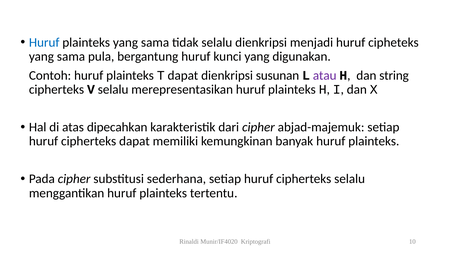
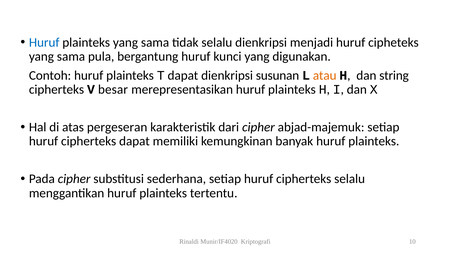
atau colour: purple -> orange
V selalu: selalu -> besar
dipecahkan: dipecahkan -> pergeseran
